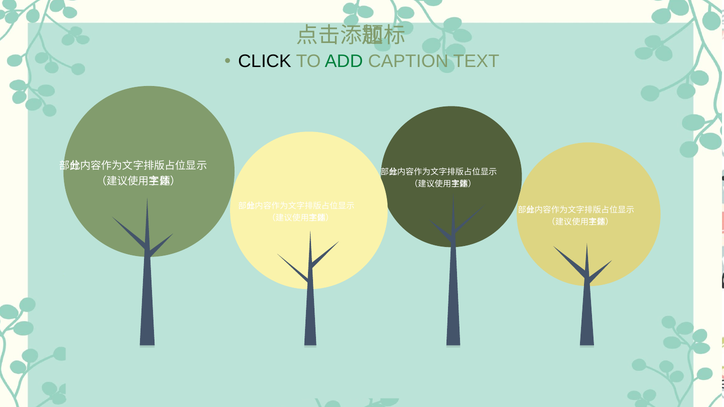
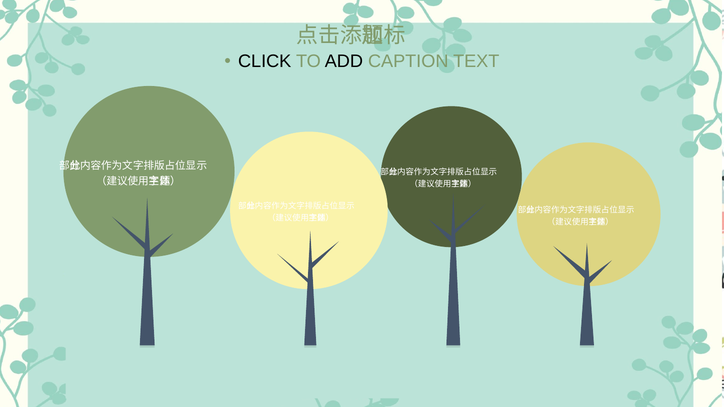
ADD colour: green -> black
